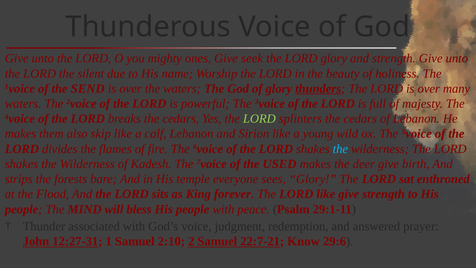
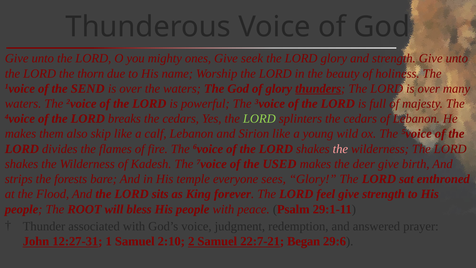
silent: silent -> thorn
the at (340, 149) colour: light blue -> pink
LORD like: like -> feel
MIND: MIND -> ROOT
Know: Know -> Began
